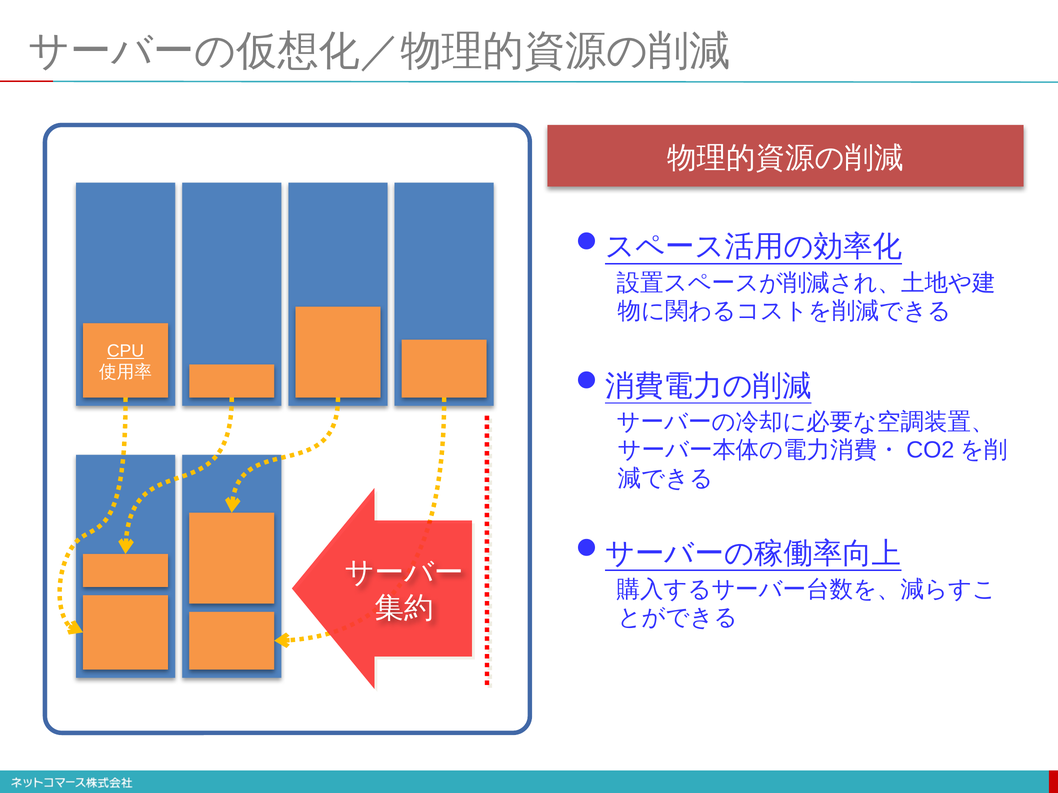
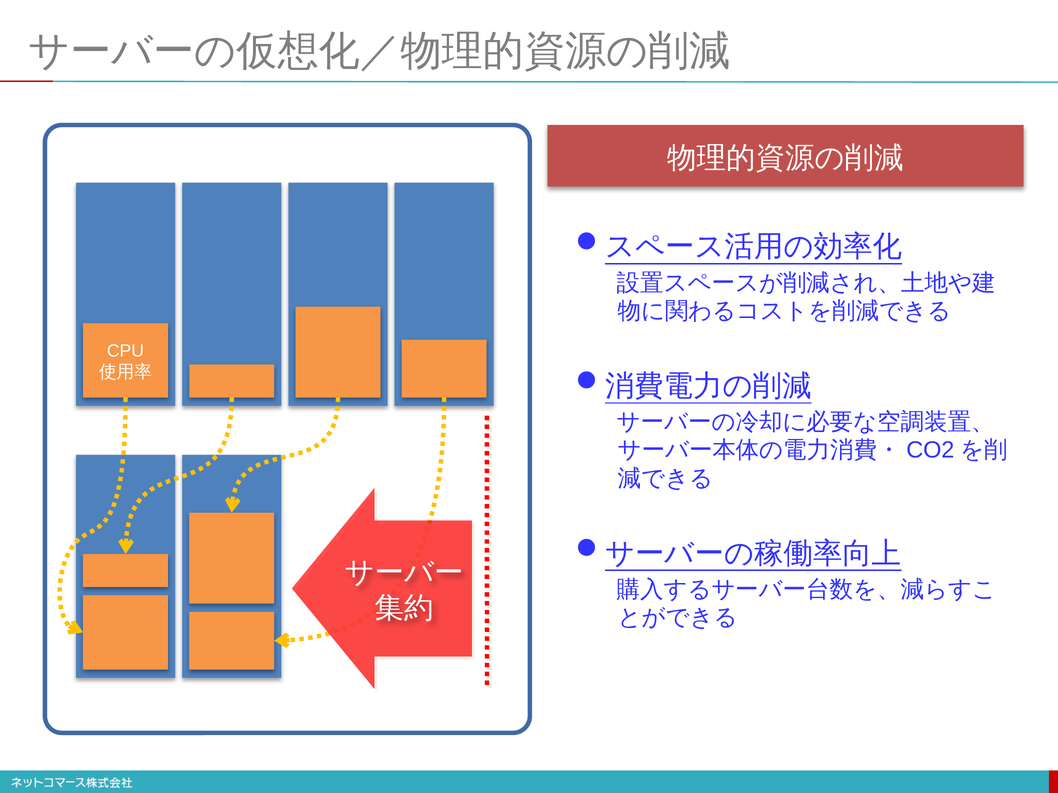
CPU underline: present -> none
